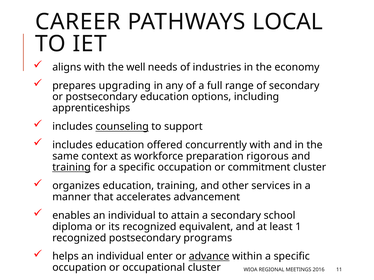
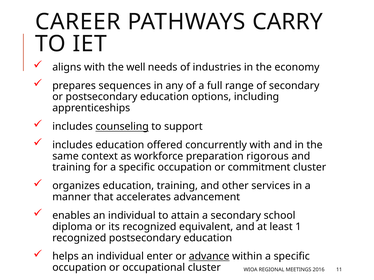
LOCAL: LOCAL -> CARRY
upgrading: upgrading -> sequences
training at (71, 168) underline: present -> none
recognized postsecondary programs: programs -> education
